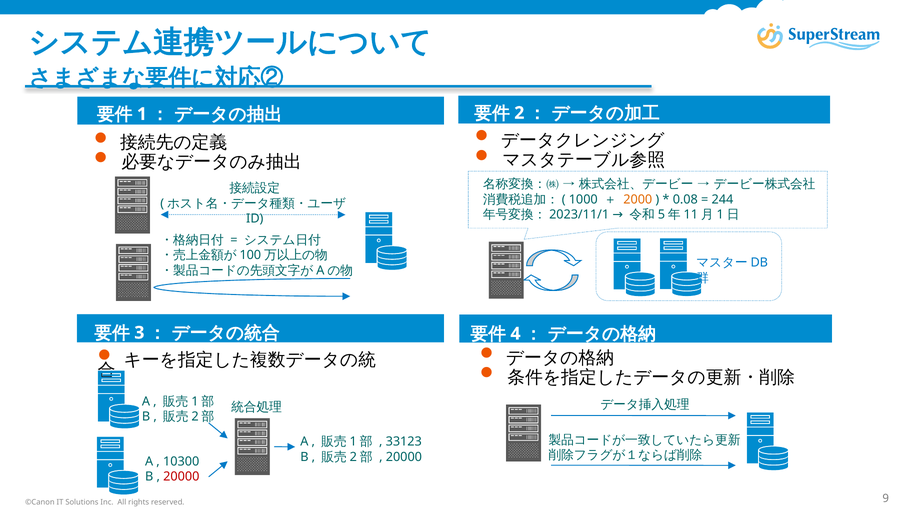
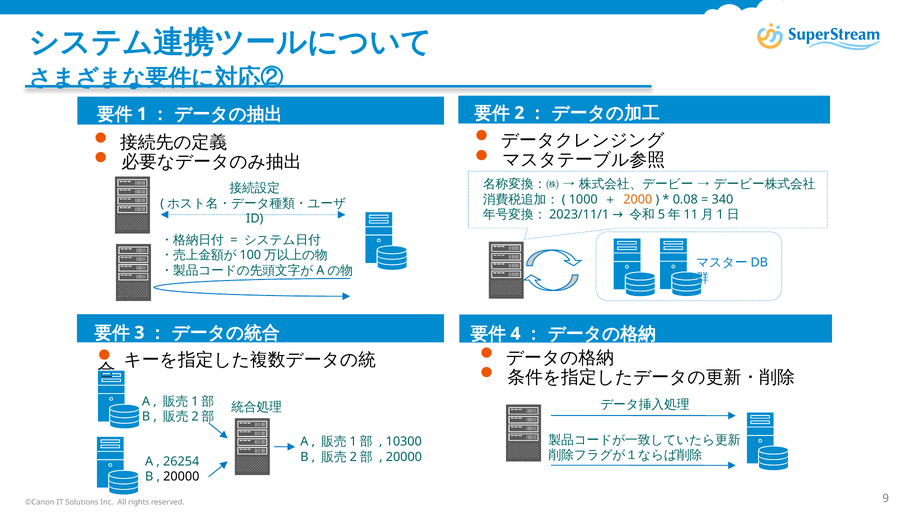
244: 244 -> 340
33123: 33123 -> 10300
10300: 10300 -> 26254
20000 at (181, 477) colour: red -> black
